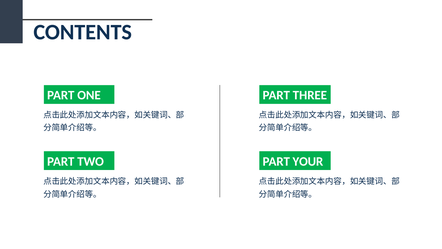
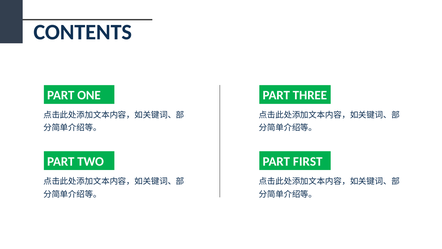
YOUR: YOUR -> FIRST
